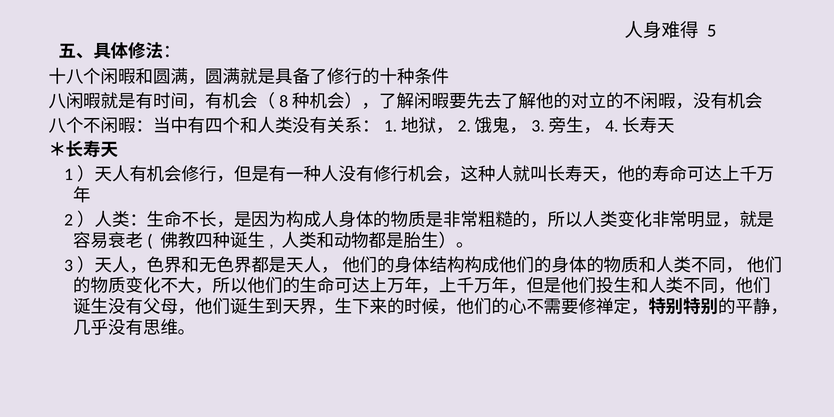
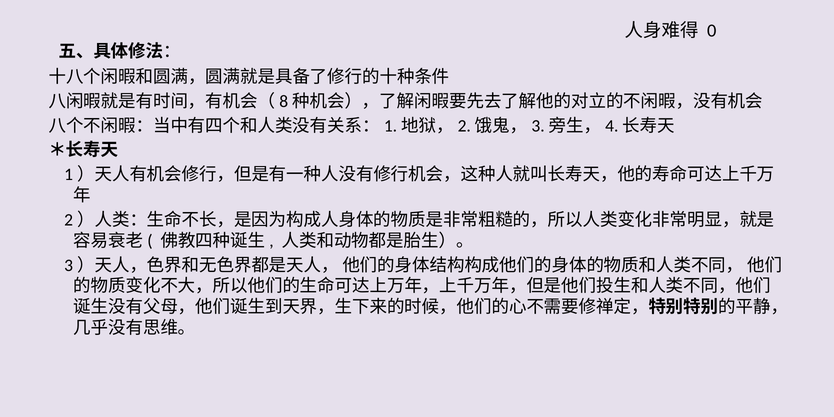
5: 5 -> 0
